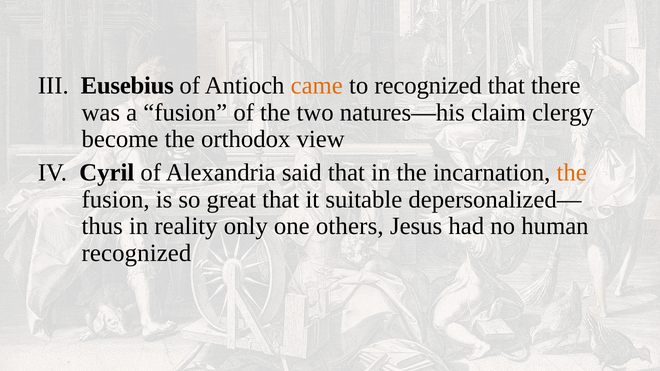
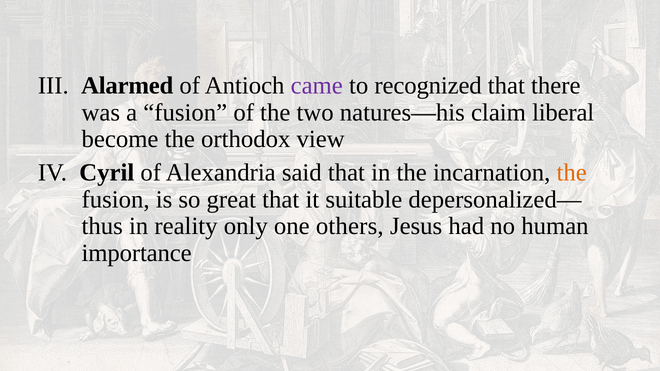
Eusebius: Eusebius -> Alarmed
came colour: orange -> purple
clergy: clergy -> liberal
recognized at (136, 253): recognized -> importance
